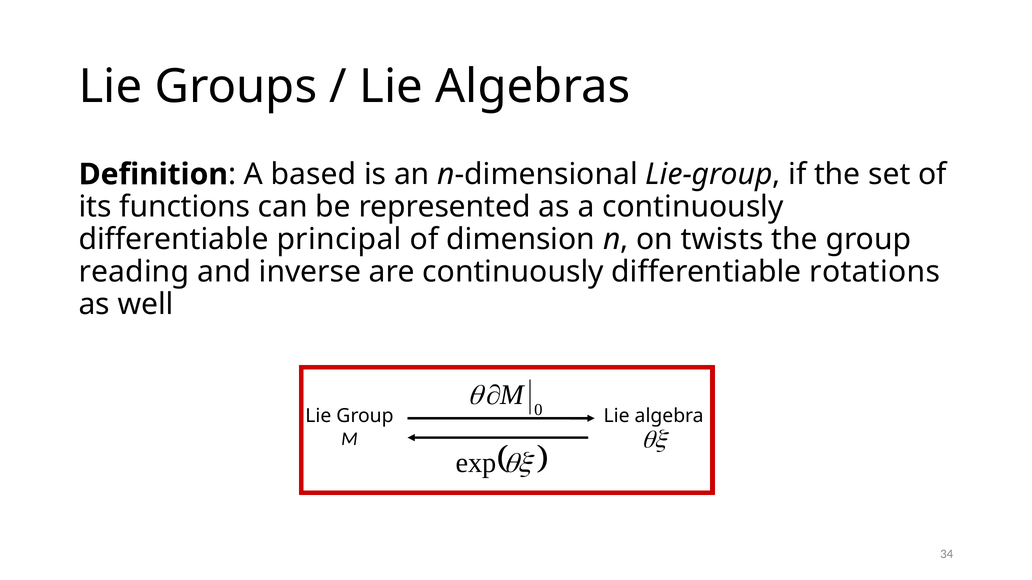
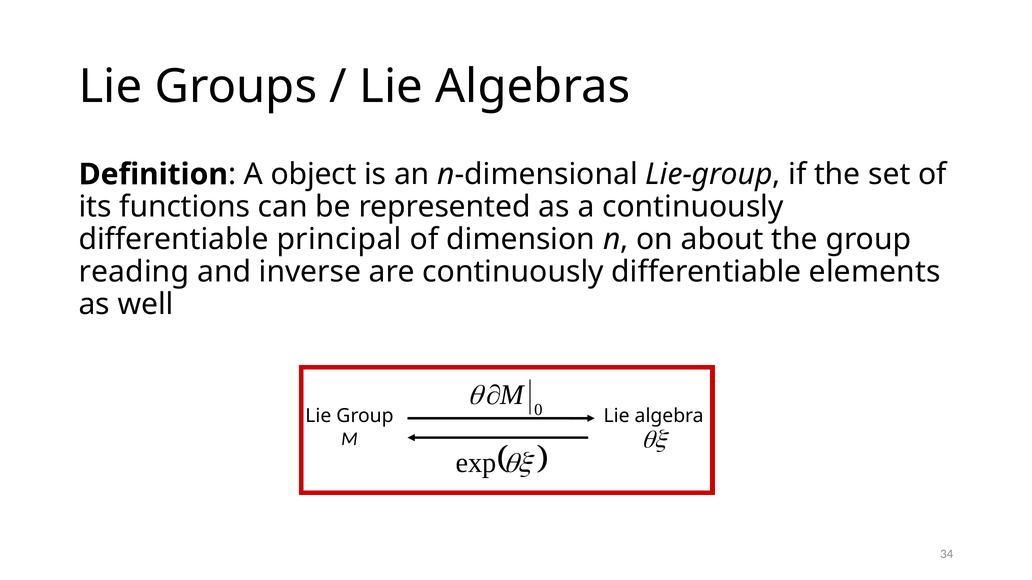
based: based -> object
twists: twists -> about
rotations: rotations -> elements
